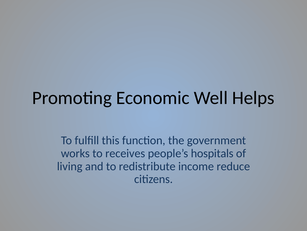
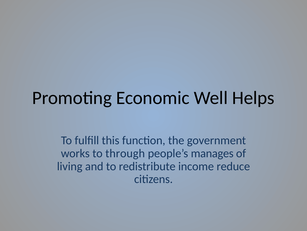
receives: receives -> through
hospitals: hospitals -> manages
